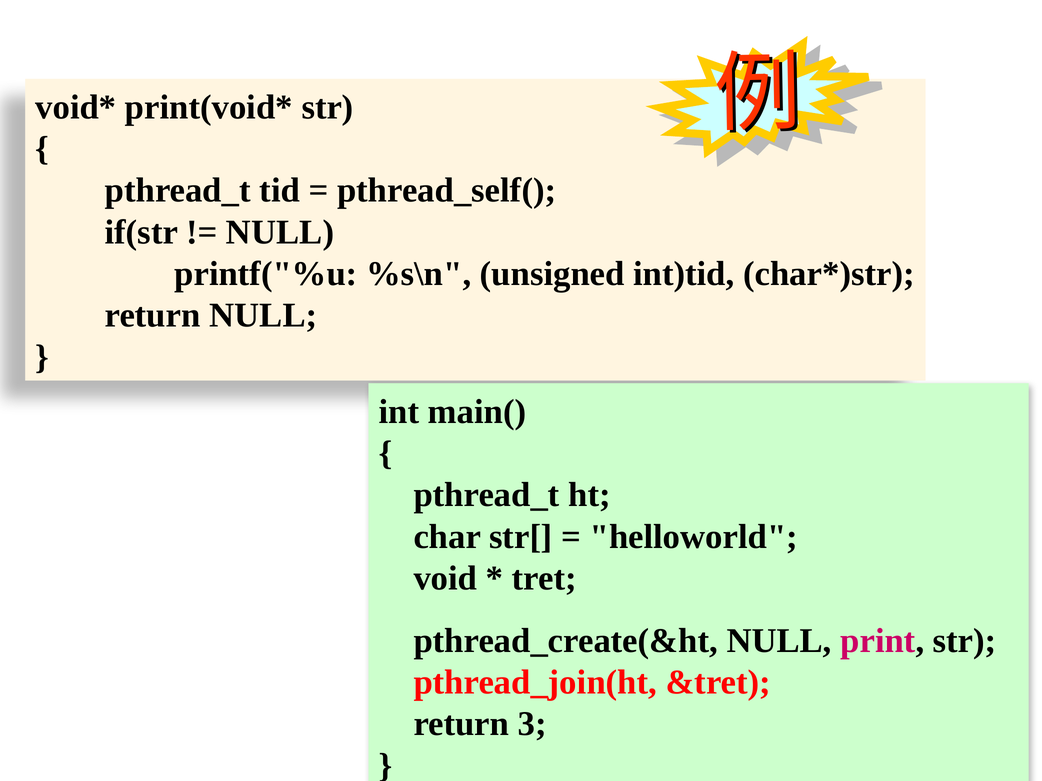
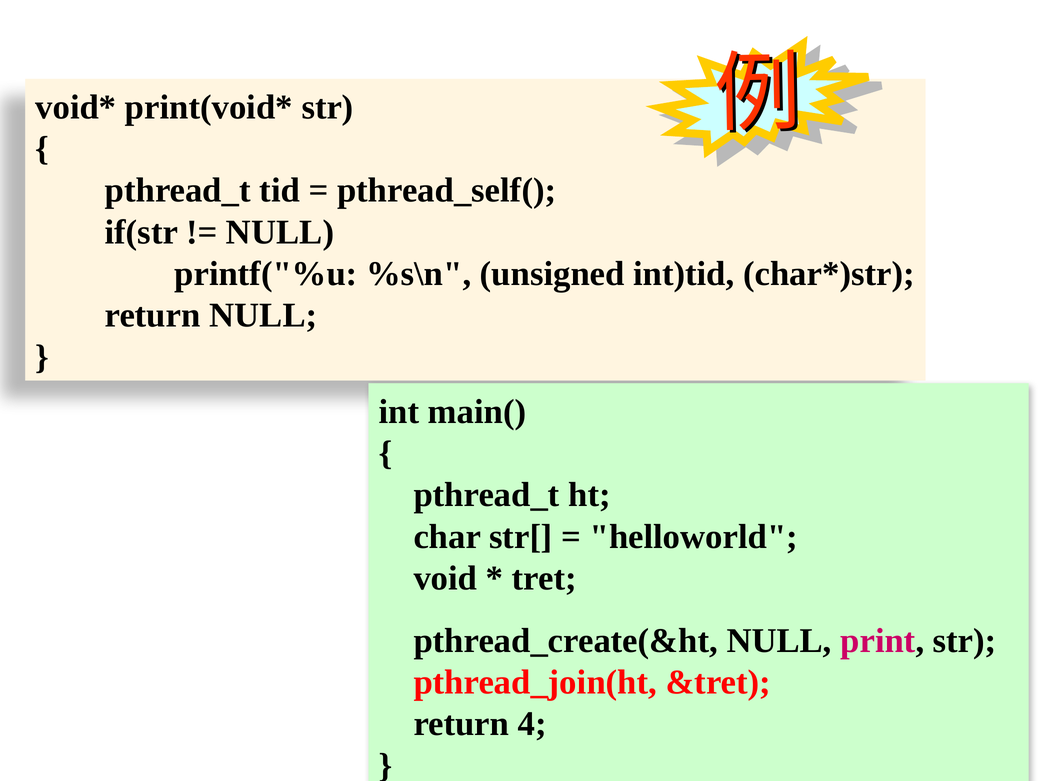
3: 3 -> 4
